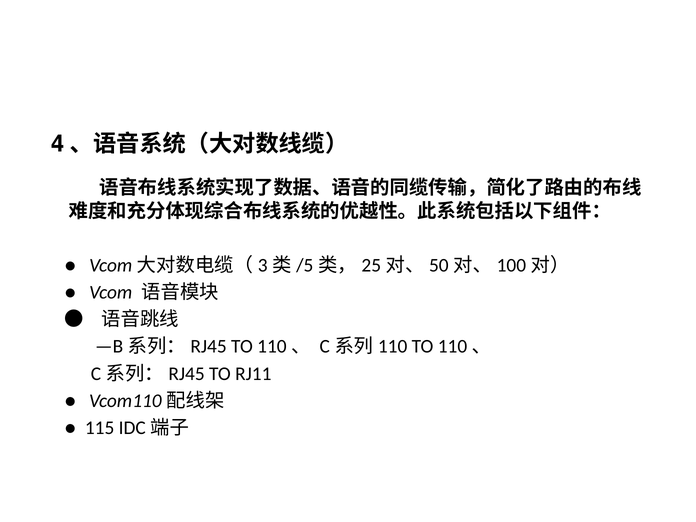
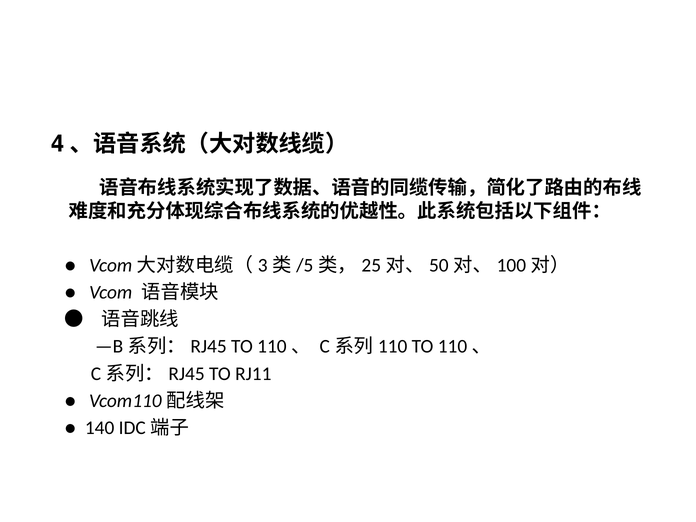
115: 115 -> 140
